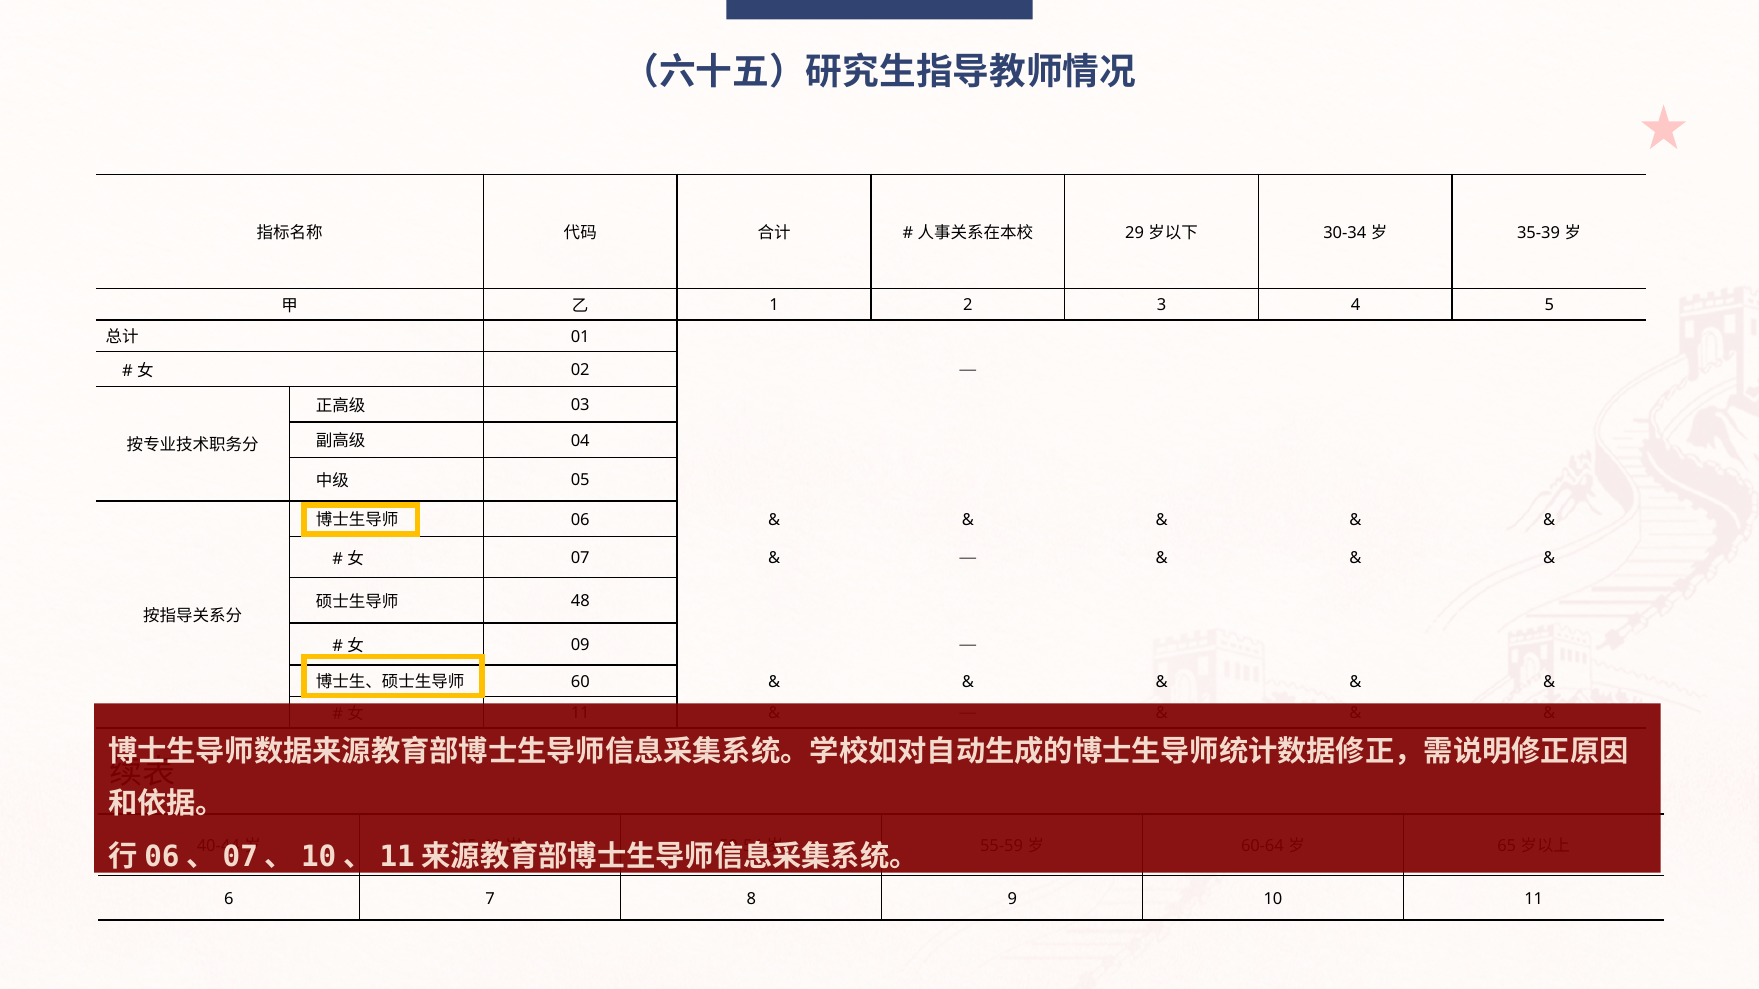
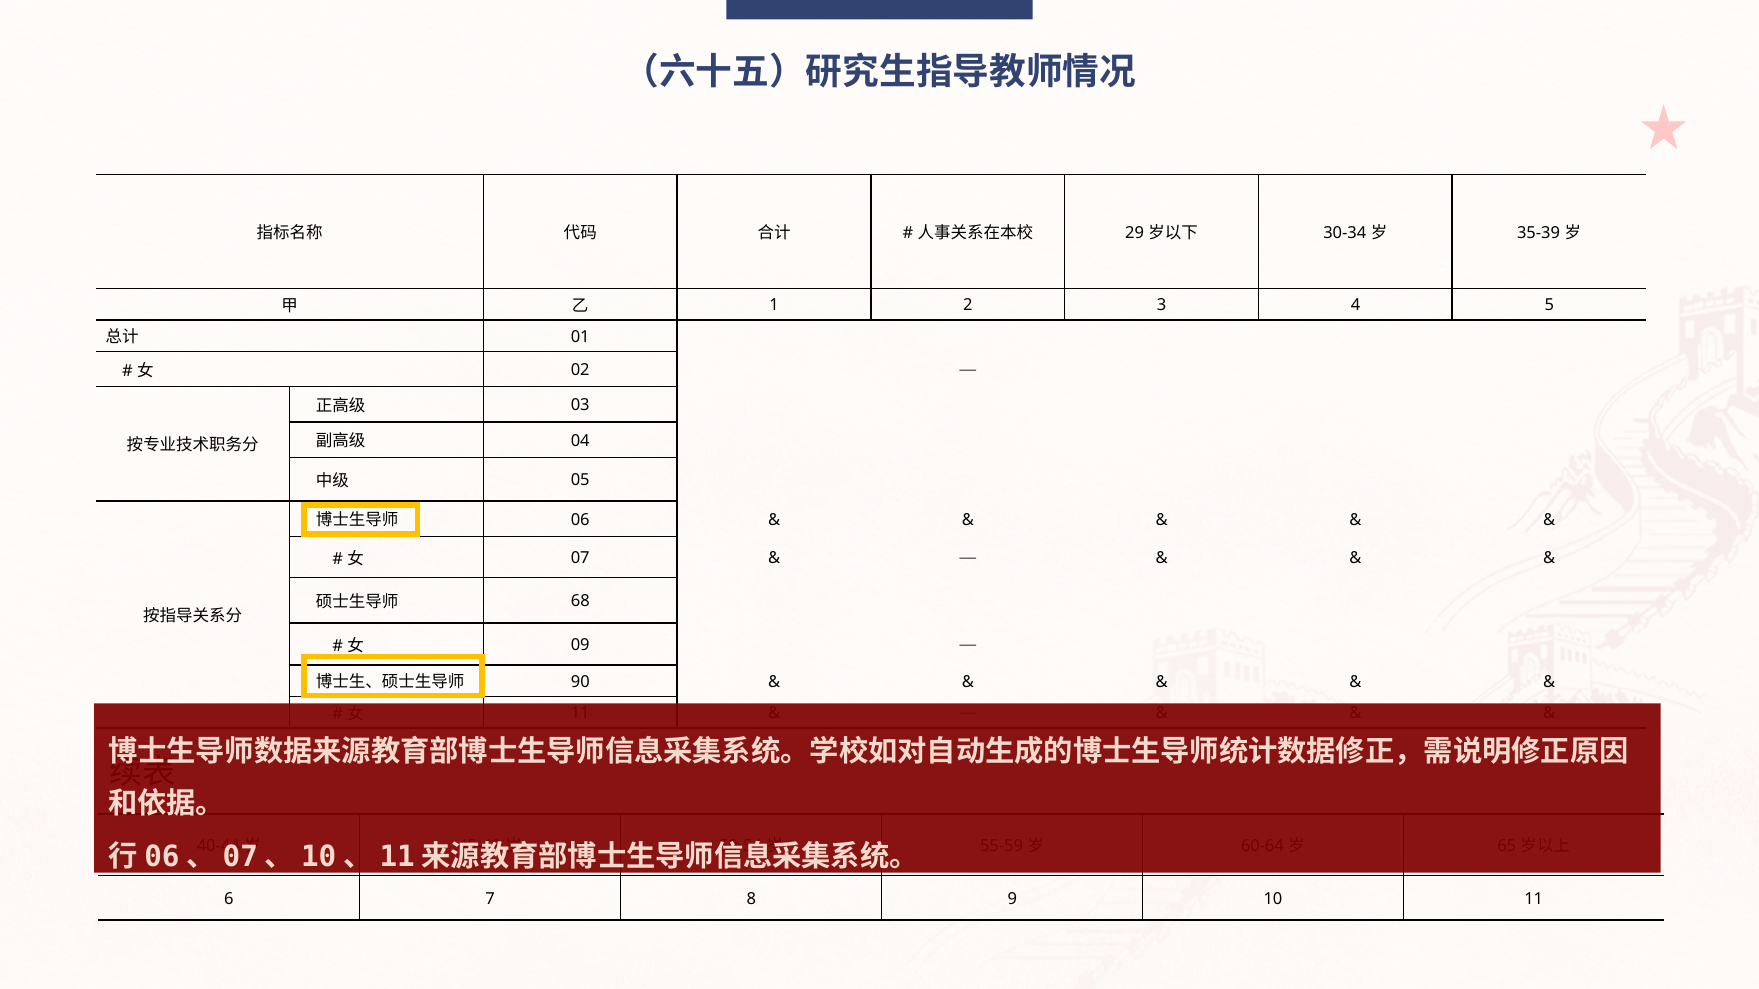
48: 48 -> 68
60: 60 -> 90
